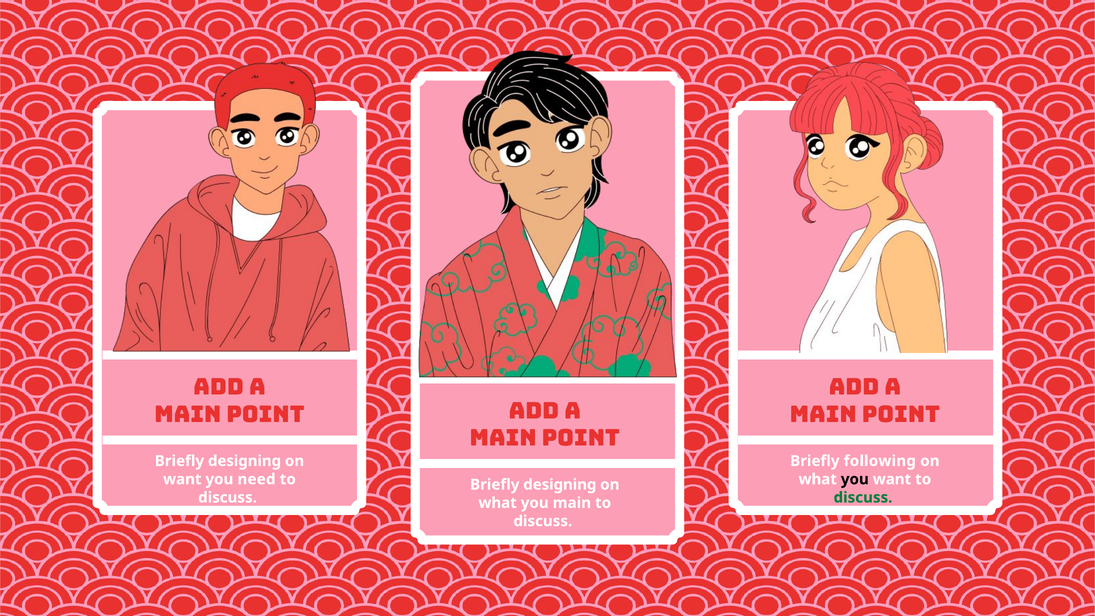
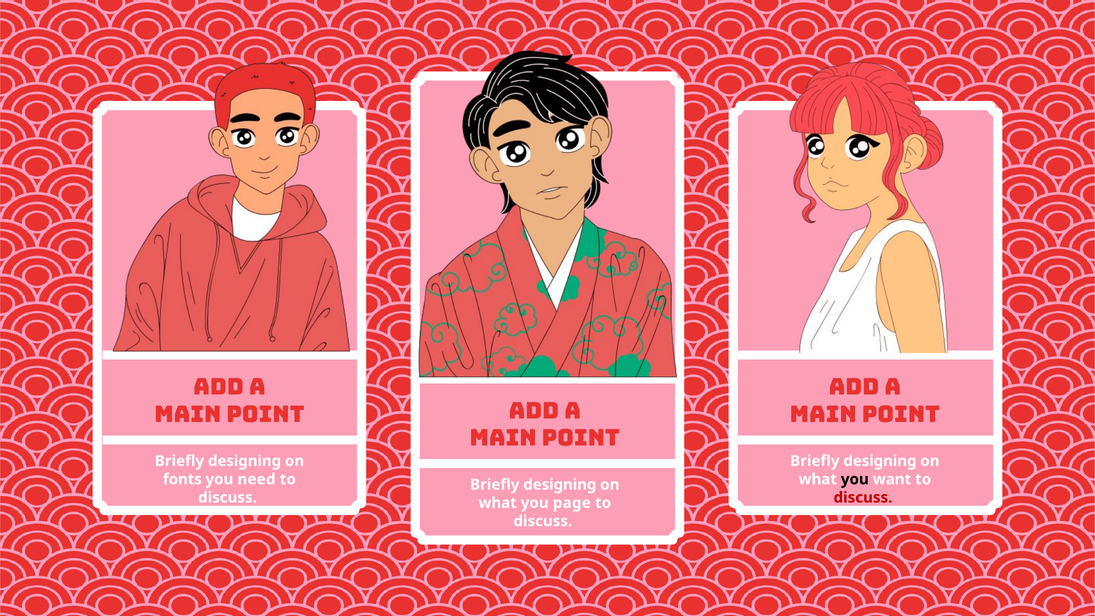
following at (880, 461): following -> designing
want at (182, 479): want -> fonts
discuss at (863, 498) colour: green -> red
you main: main -> page
